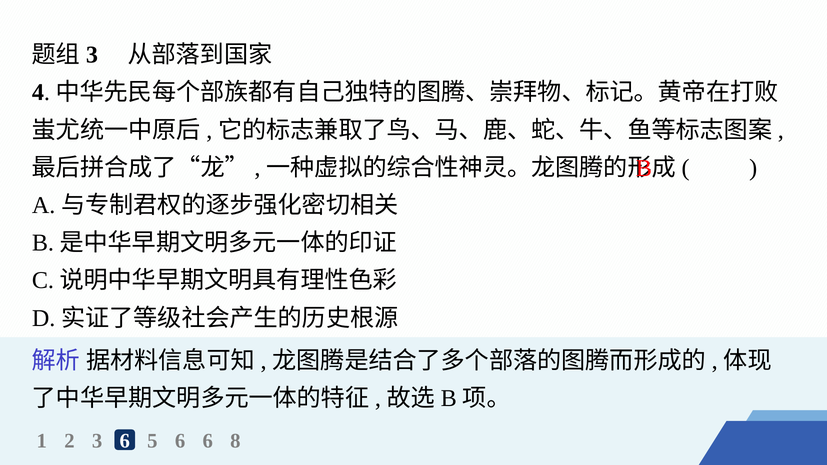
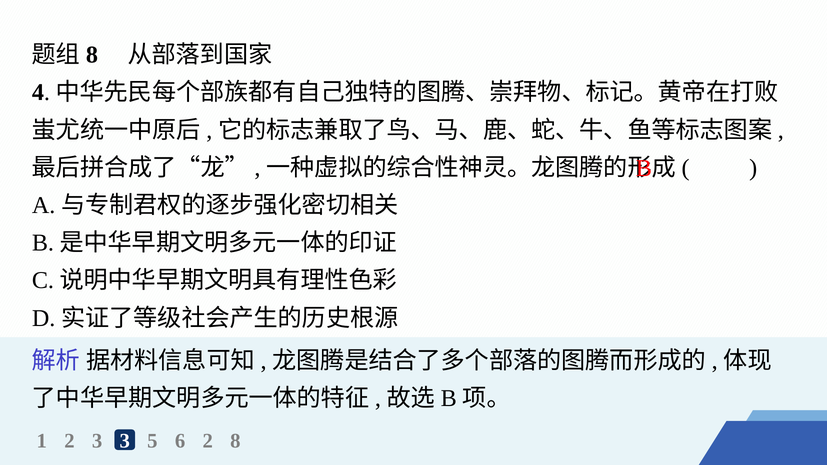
3 at (92, 55): 3 -> 8
3 6: 6 -> 3
6 6: 6 -> 2
